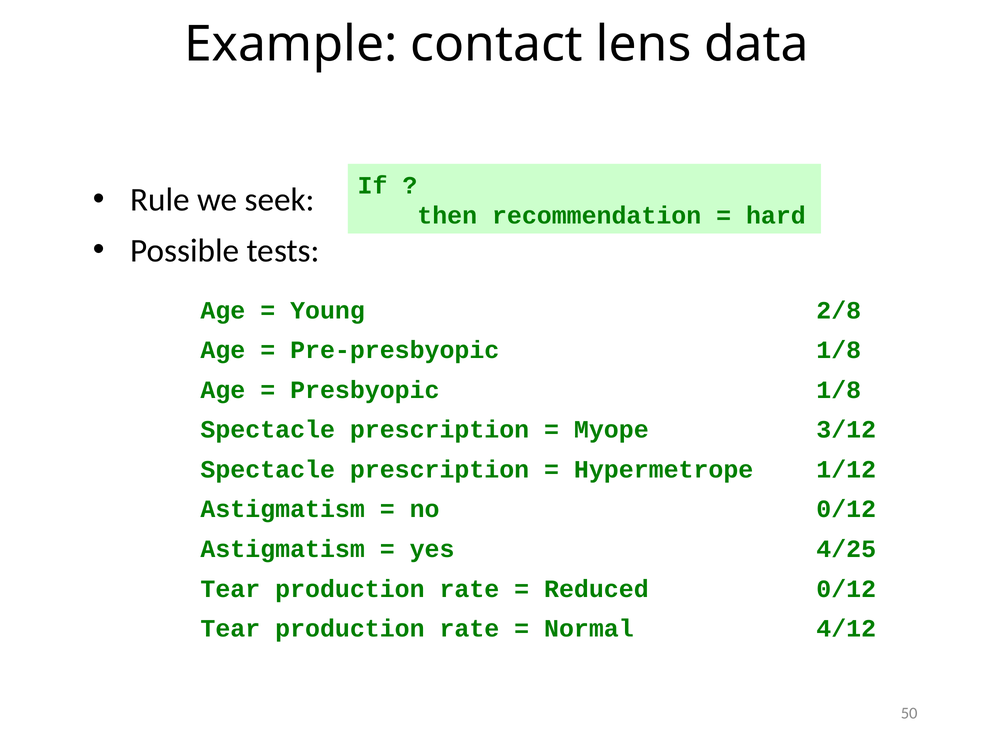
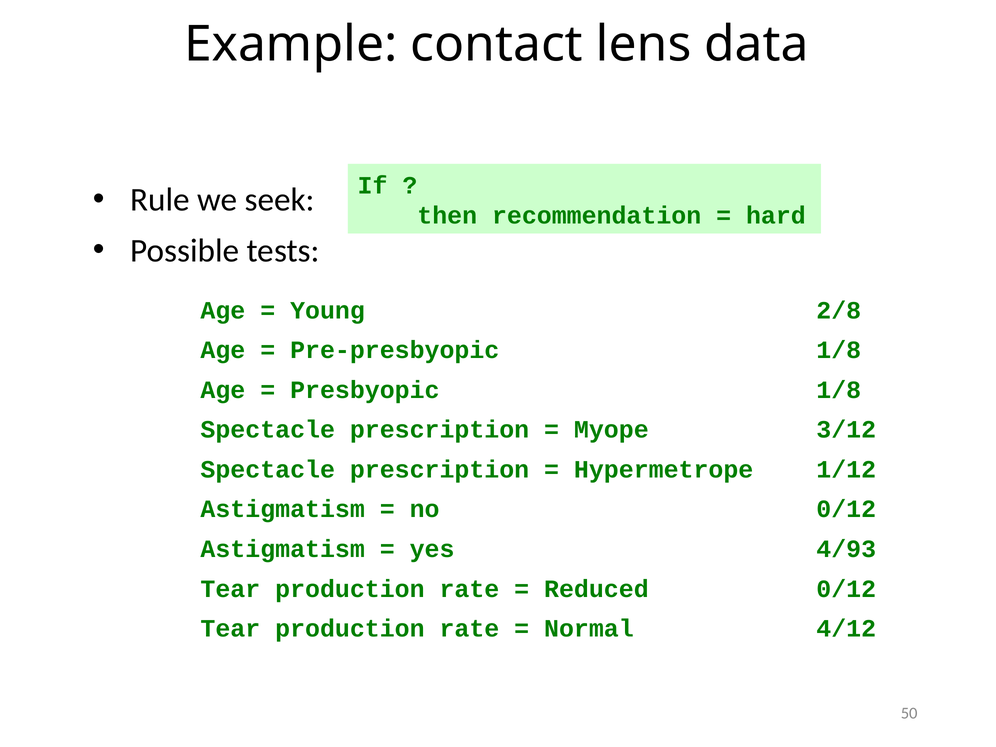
4/25: 4/25 -> 4/93
